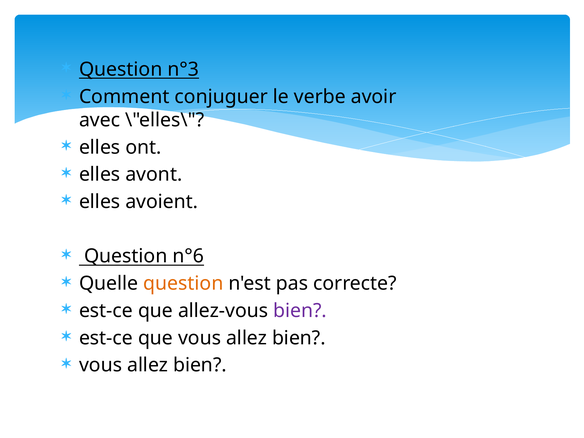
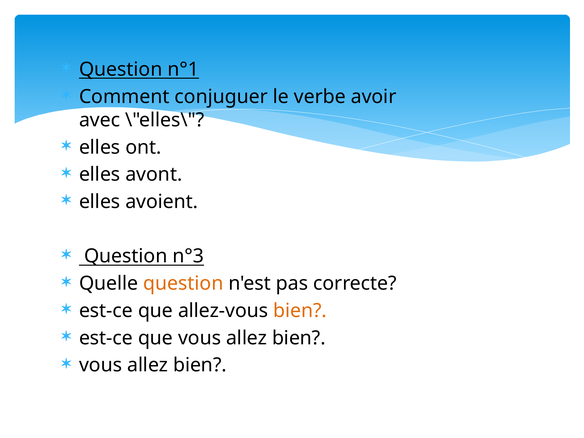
n°3: n°3 -> n°1
n°6: n°6 -> n°3
bien at (300, 311) colour: purple -> orange
